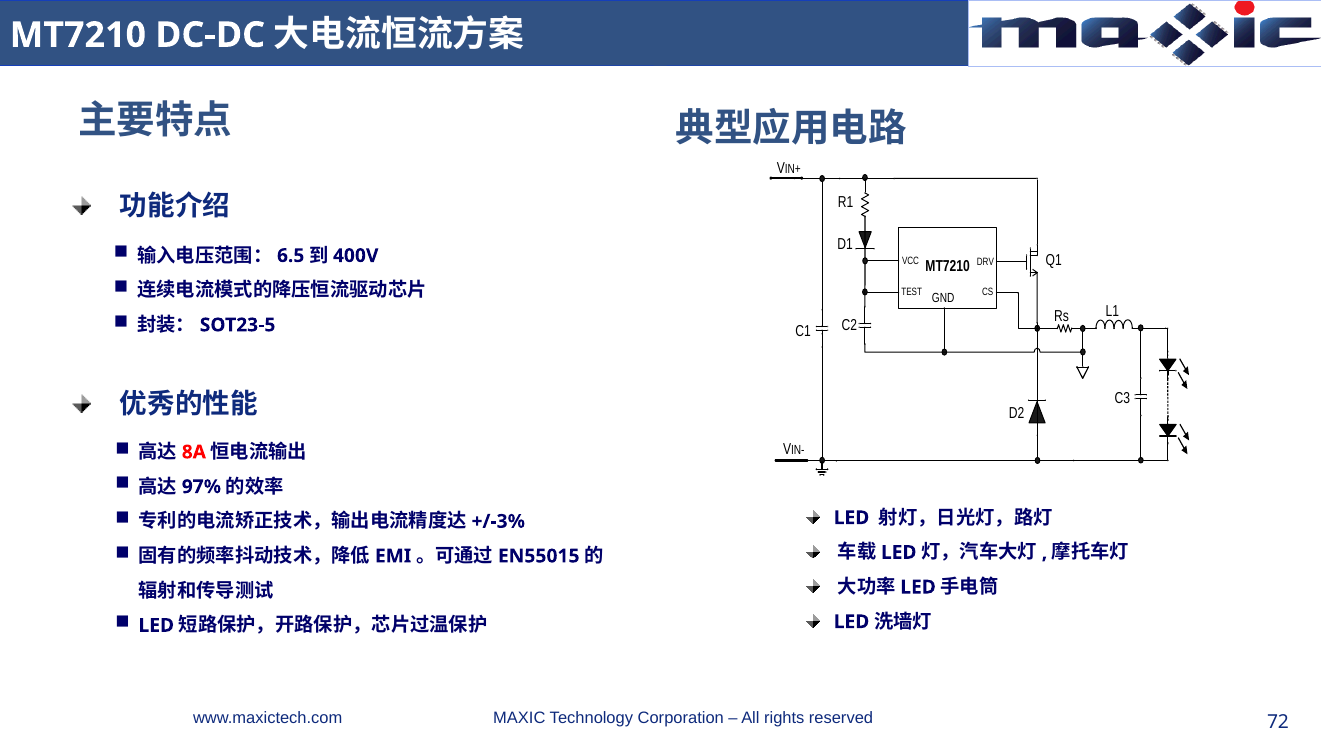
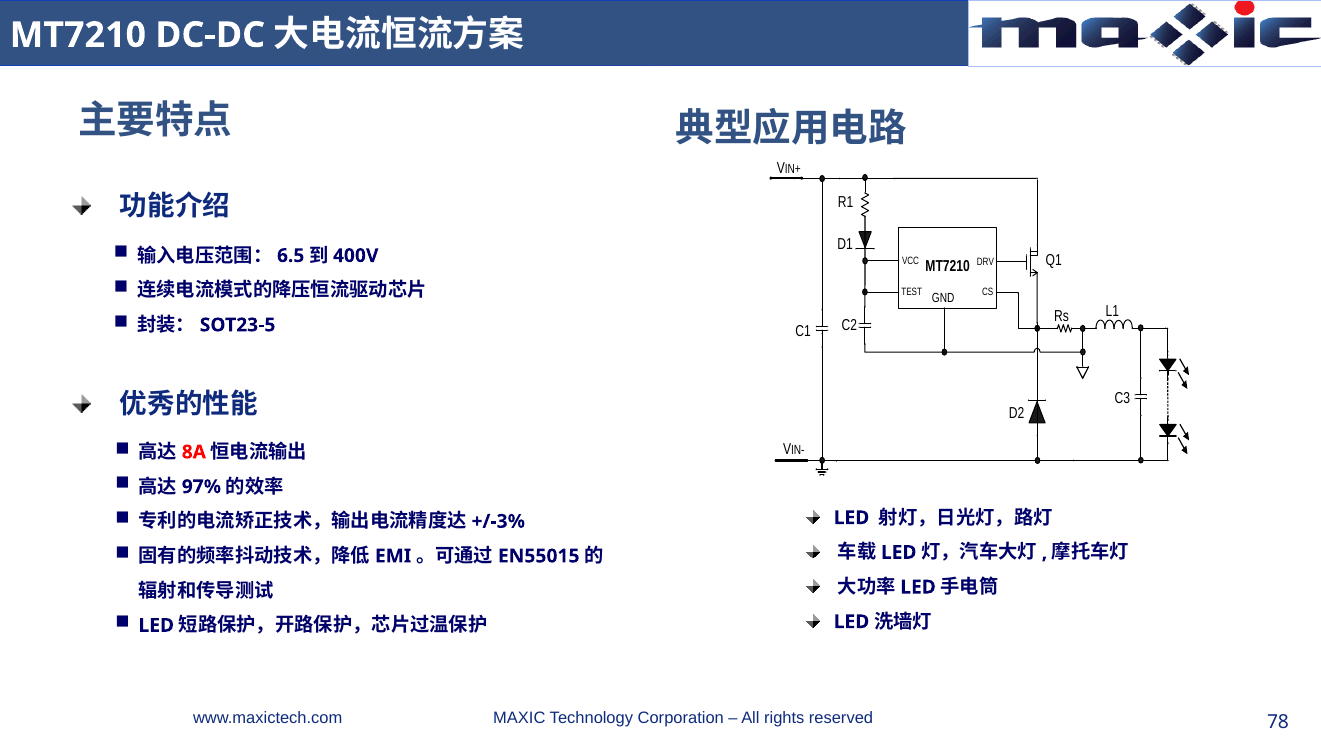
72: 72 -> 78
